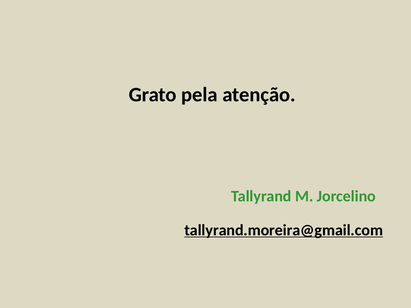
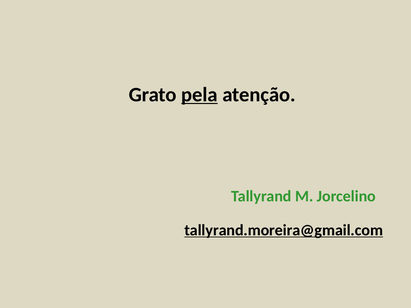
pela underline: none -> present
